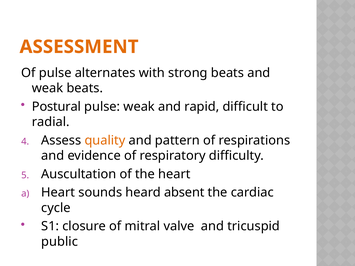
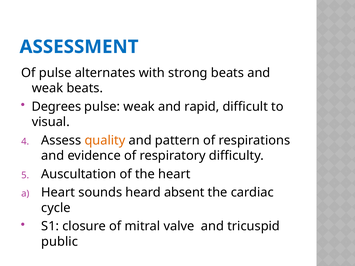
ASSESSMENT colour: orange -> blue
Postural: Postural -> Degrees
radial: radial -> visual
